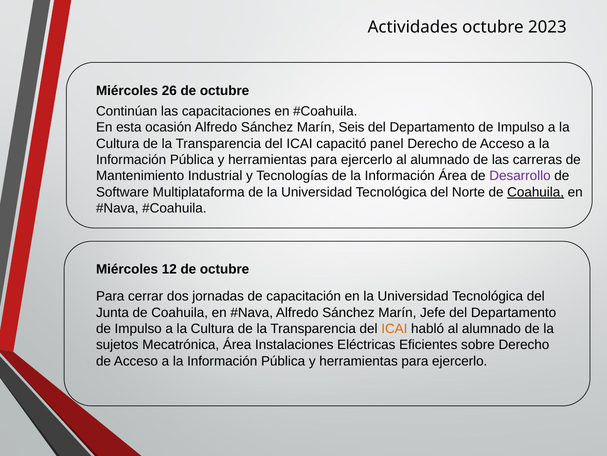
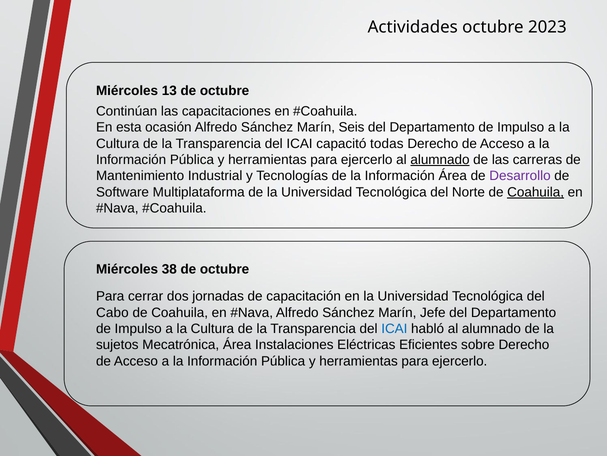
26: 26 -> 13
panel: panel -> todas
alumnado at (440, 160) underline: none -> present
12: 12 -> 38
Junta: Junta -> Cabo
ICAI at (394, 328) colour: orange -> blue
